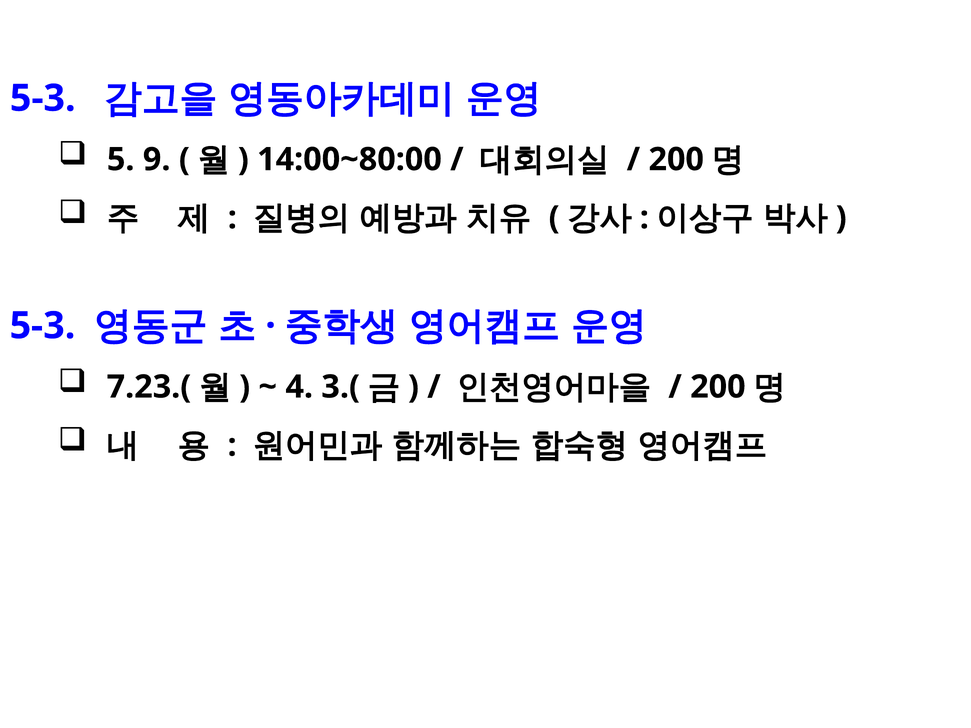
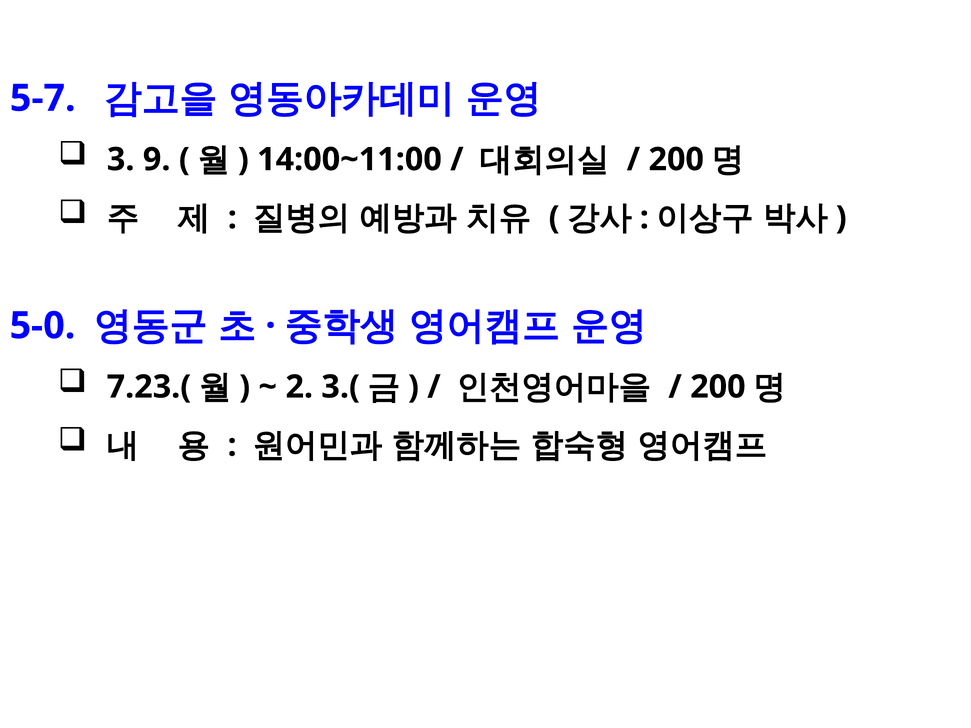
5-3 at (43, 98): 5-3 -> 5-7
5: 5 -> 3
14:00~80:00: 14:00~80:00 -> 14:00~11:00
5-3 at (42, 326): 5-3 -> 5-0
4: 4 -> 2
